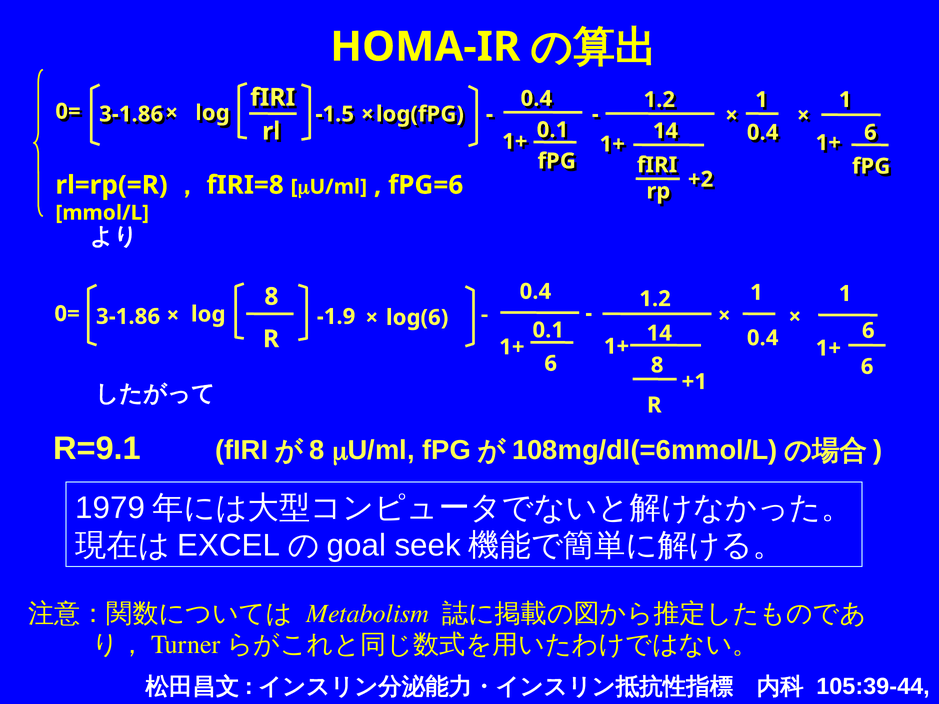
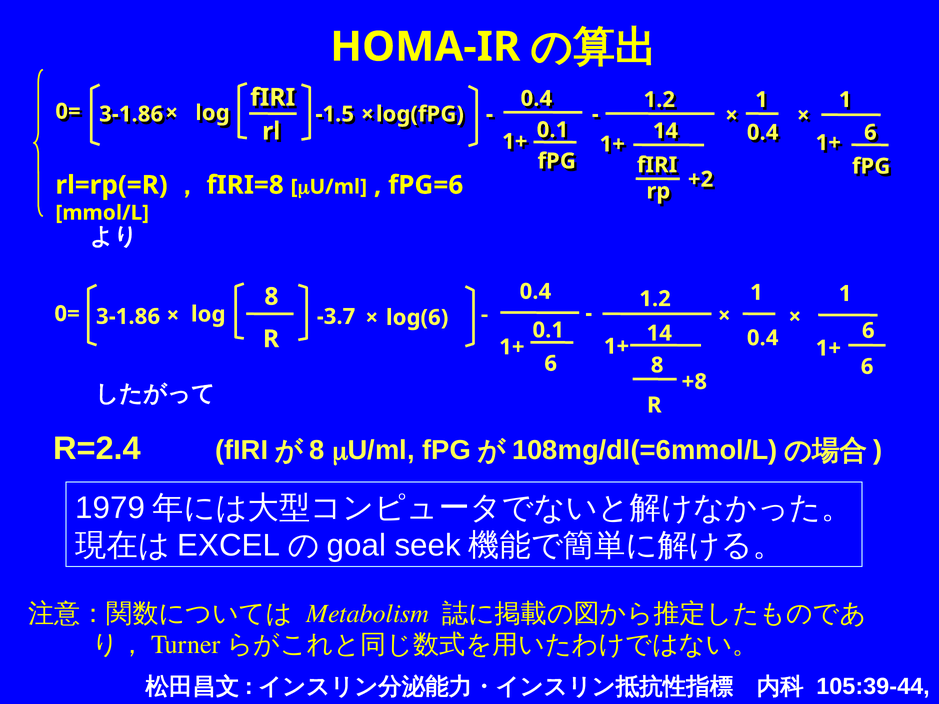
-1.9: -1.9 -> -3.7
+1: +1 -> +8
R=9.1: R=9.1 -> R=2.4
